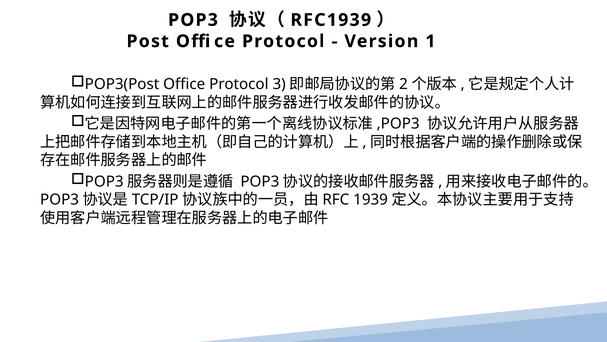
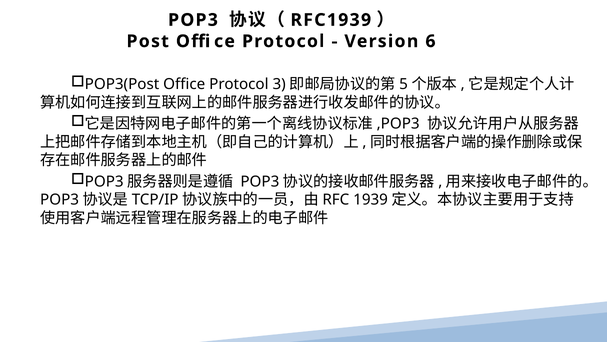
1: 1 -> 6
2: 2 -> 5
